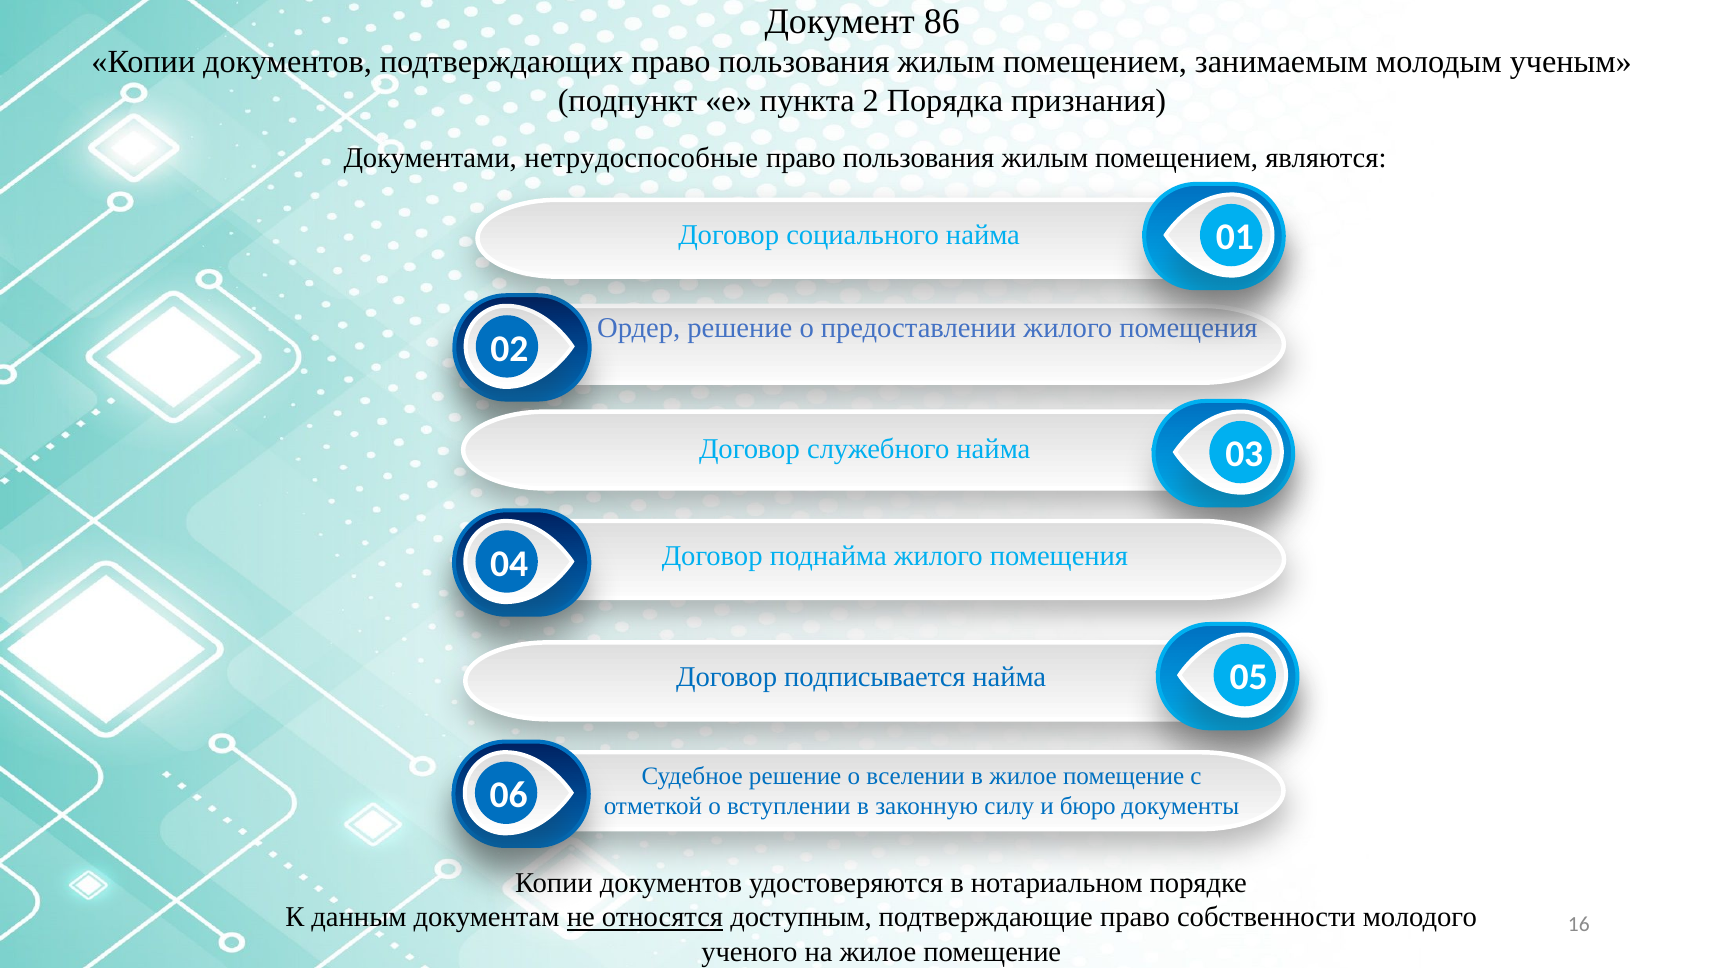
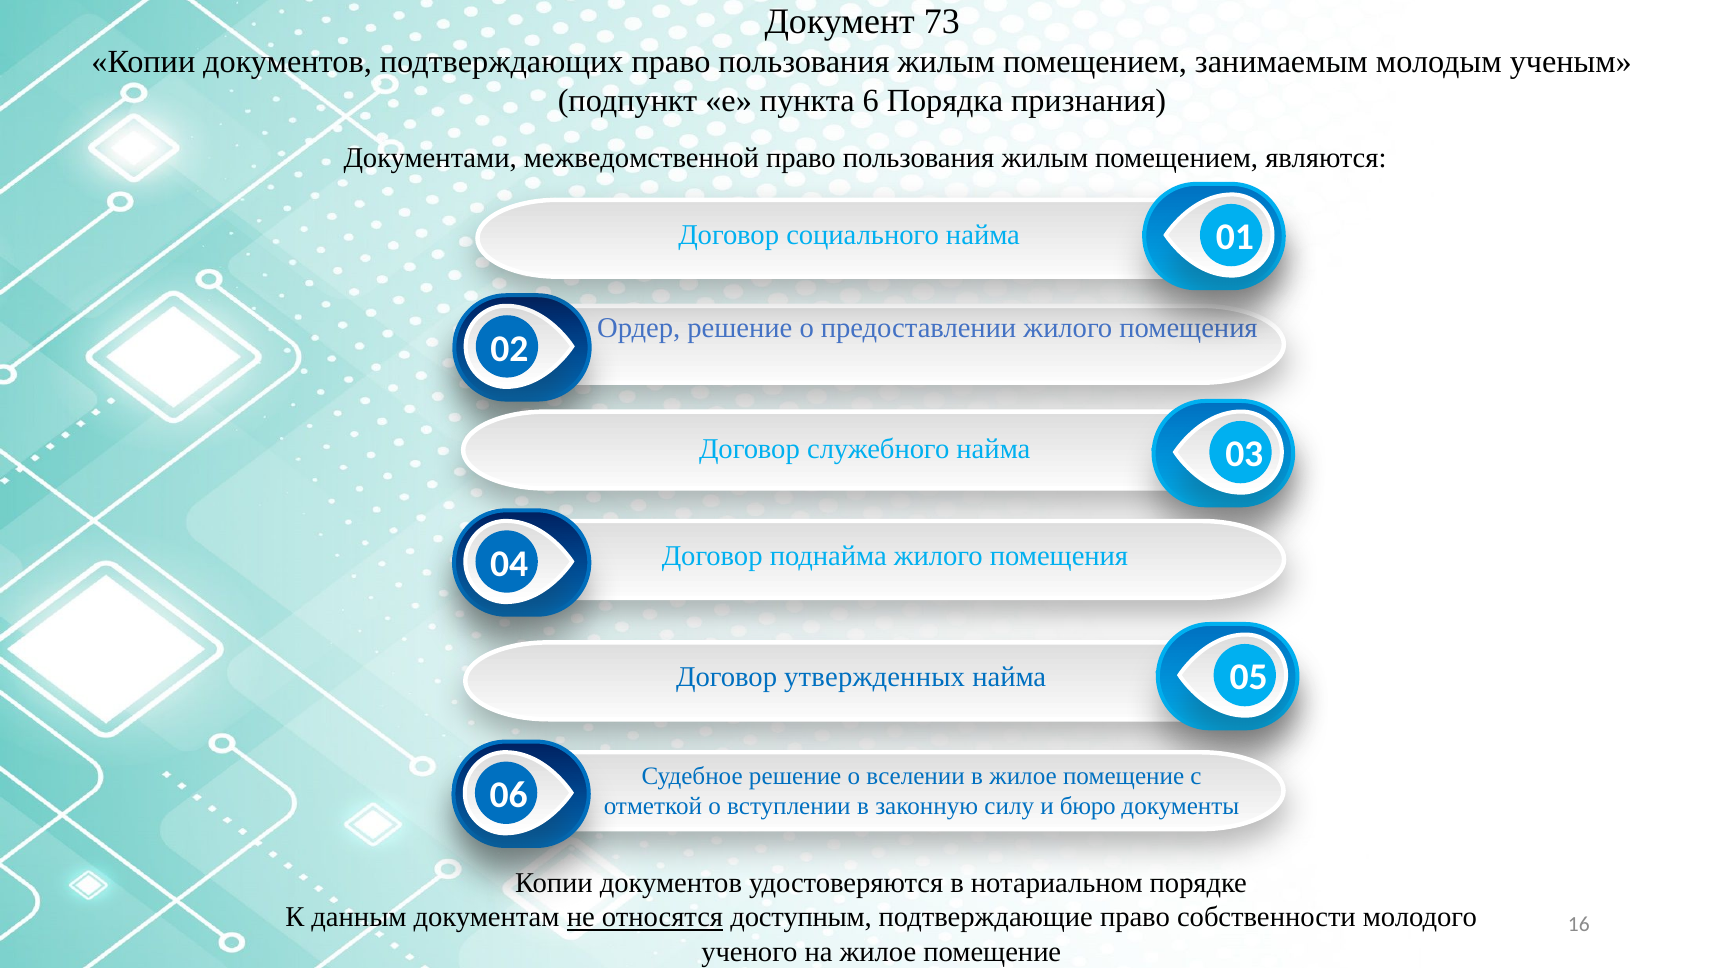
86: 86 -> 73
2: 2 -> 6
нетрудоспособные: нетрудоспособные -> межведомственной
подписывается: подписывается -> утвержденных
